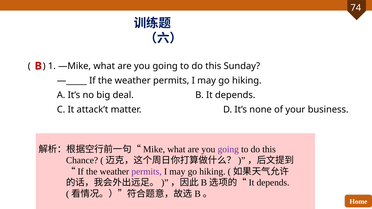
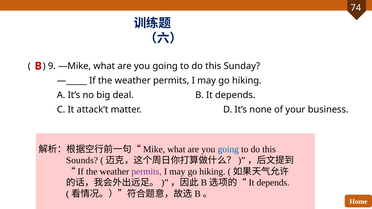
1: 1 -> 9
going at (228, 149) colour: purple -> blue
Chance: Chance -> Sounds
